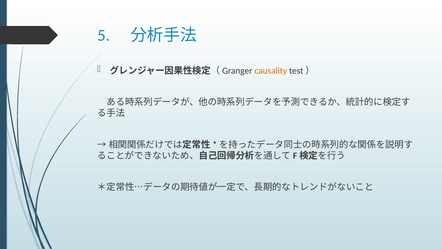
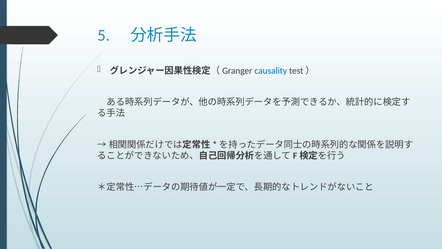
causality colour: orange -> blue
